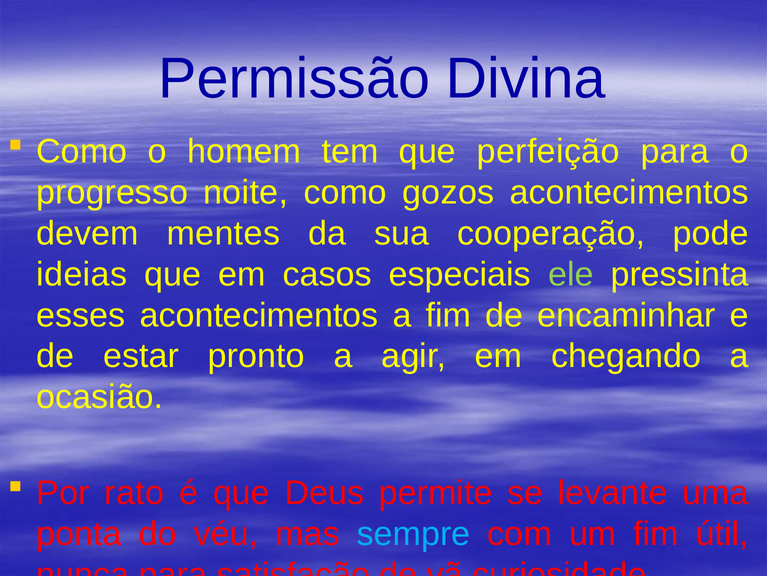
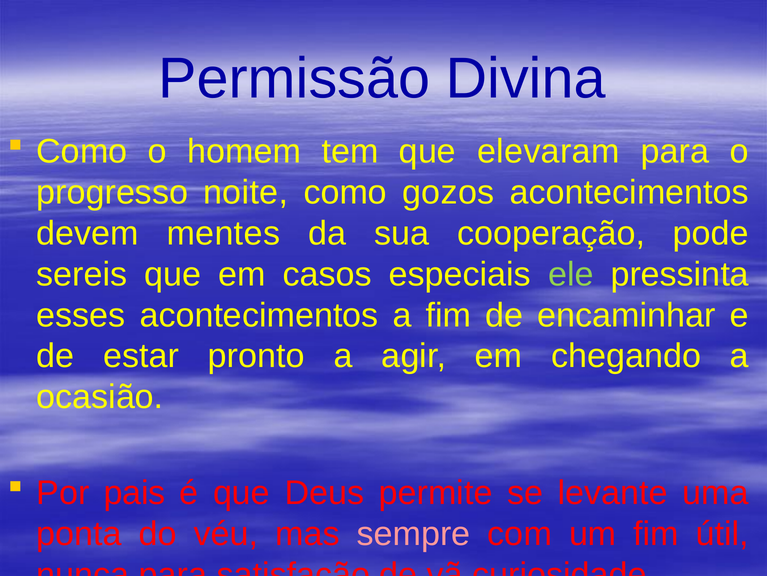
perfeição: perfeição -> elevaram
ideias: ideias -> sereis
rato: rato -> pais
sempre colour: light blue -> pink
